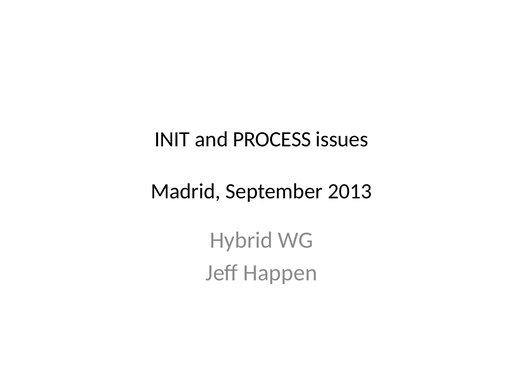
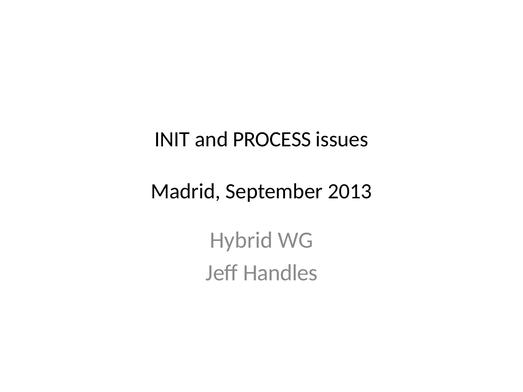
Happen: Happen -> Handles
